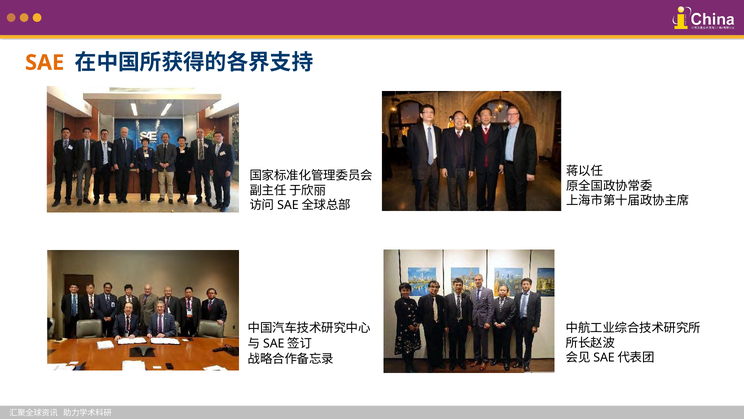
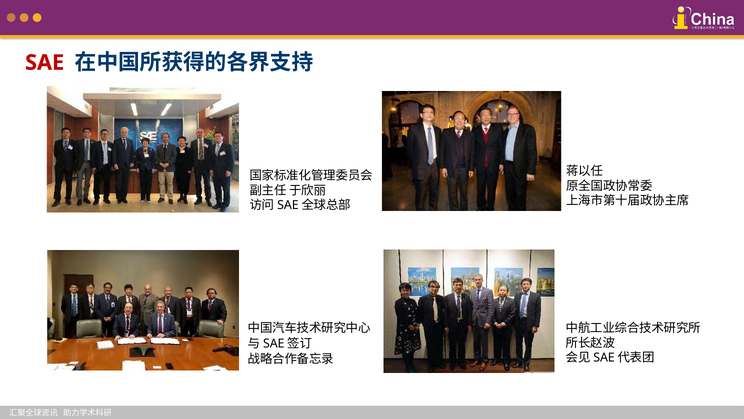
SAE colour: orange -> red
